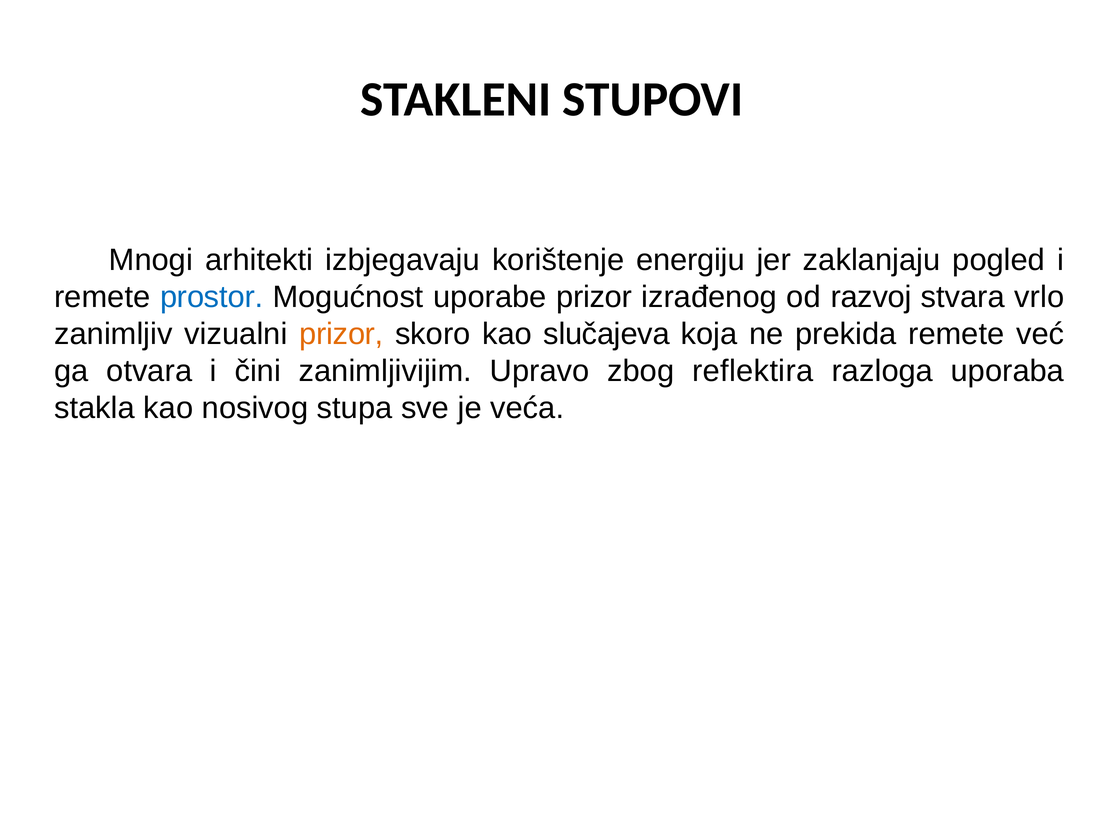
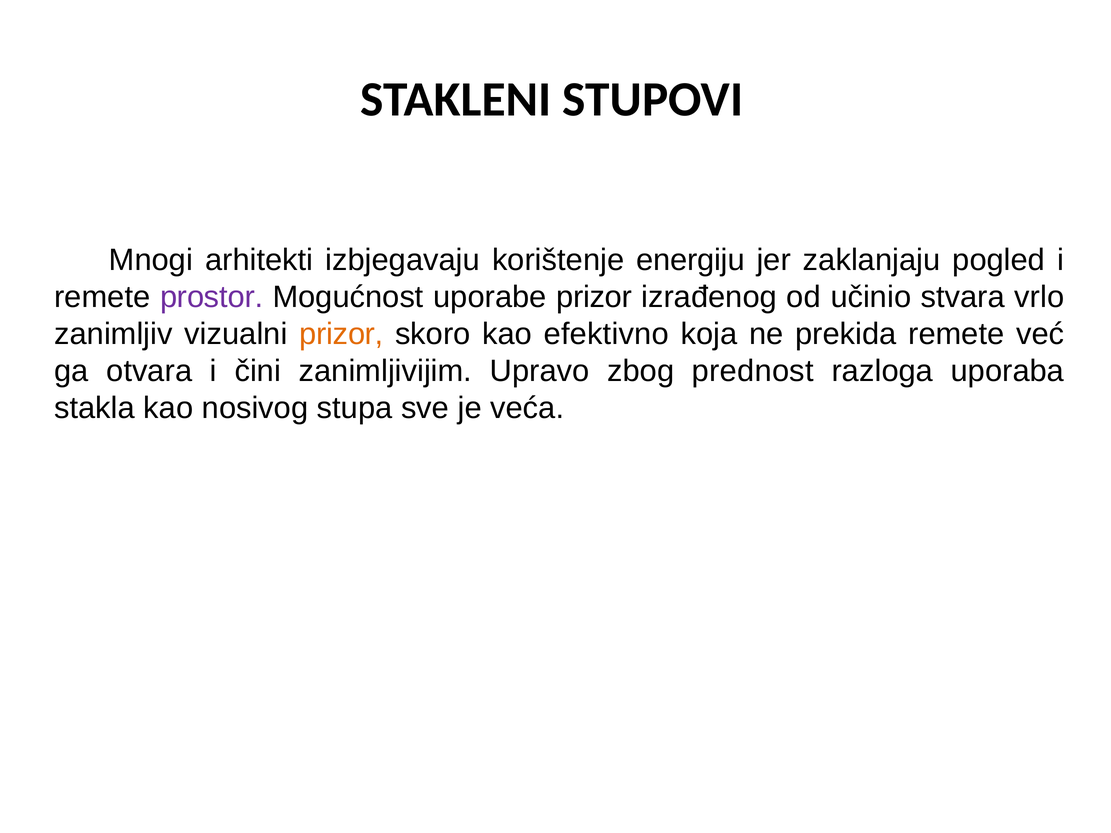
prostor colour: blue -> purple
razvoj: razvoj -> učinio
slučajeva: slučajeva -> efektivno
reflektira: reflektira -> prednost
